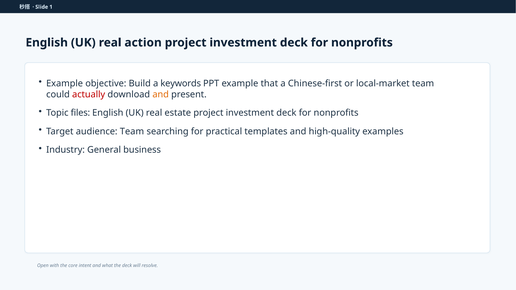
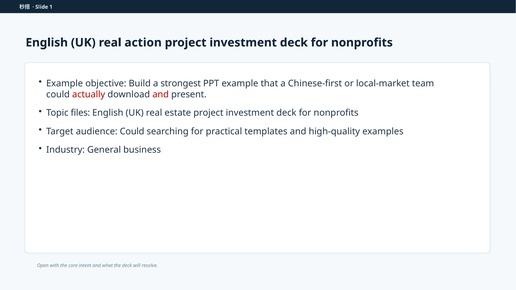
keywords: keywords -> strongest
and at (161, 94) colour: orange -> red
audience Team: Team -> Could
